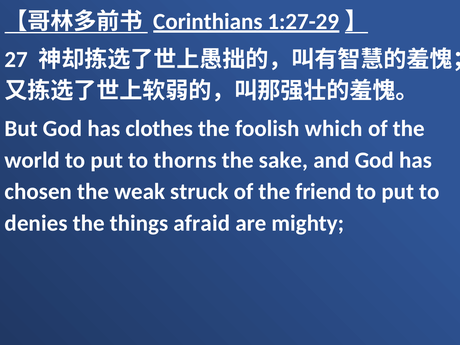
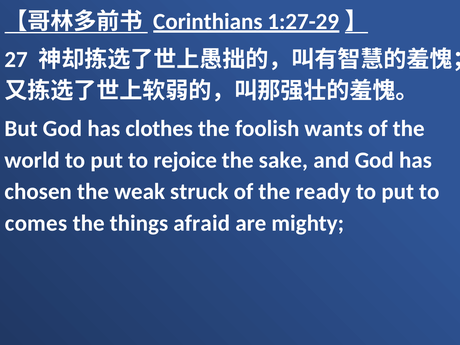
which: which -> wants
thorns: thorns -> rejoice
friend: friend -> ready
denies: denies -> comes
